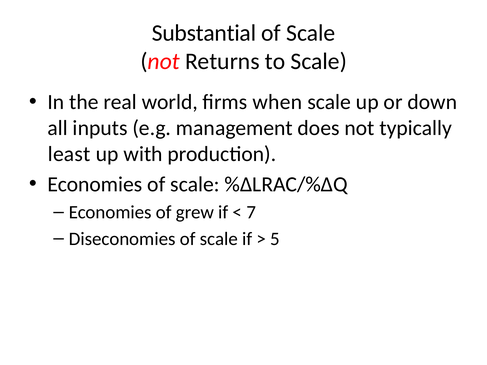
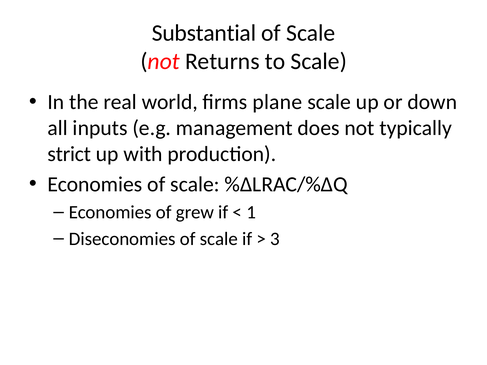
when: when -> plane
least: least -> strict
7: 7 -> 1
5: 5 -> 3
